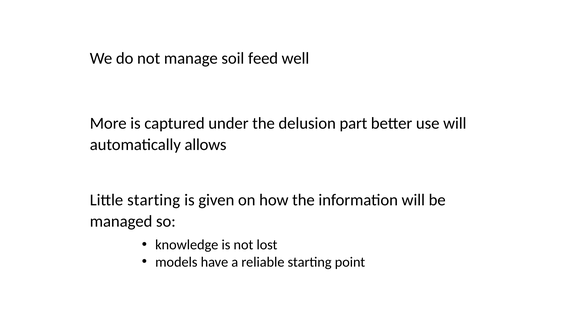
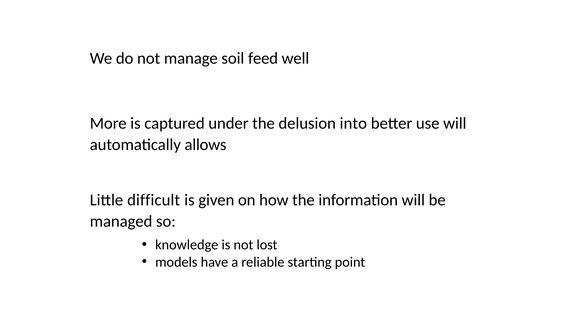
part: part -> into
Little starting: starting -> difficult
